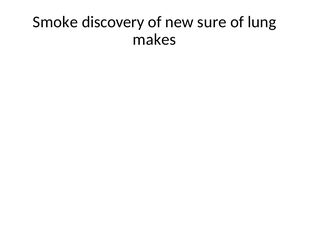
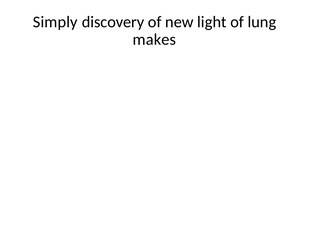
Smoke: Smoke -> Simply
sure: sure -> light
